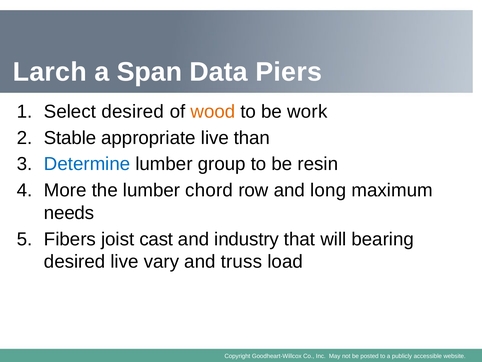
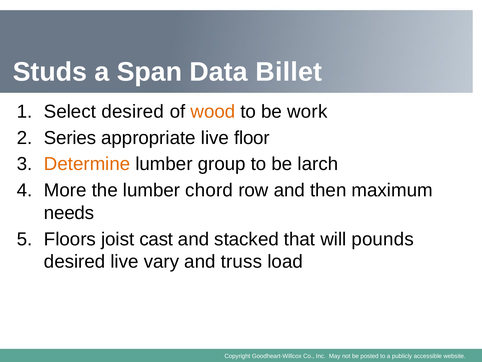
Larch: Larch -> Studs
Piers: Piers -> Billet
Stable: Stable -> Series
than: than -> floor
Determine colour: blue -> orange
resin: resin -> larch
long: long -> then
Fibers: Fibers -> Floors
industry: industry -> stacked
bearing: bearing -> pounds
